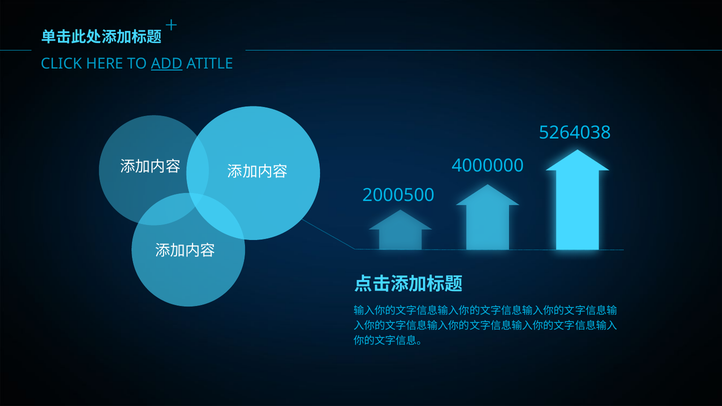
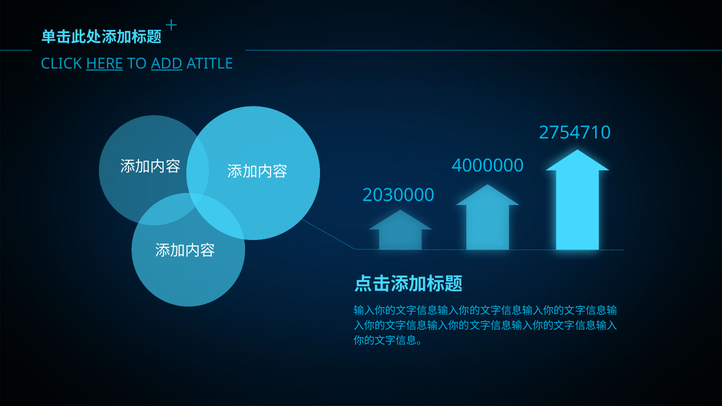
HERE underline: none -> present
5264038: 5264038 -> 2754710
2000500: 2000500 -> 2030000
